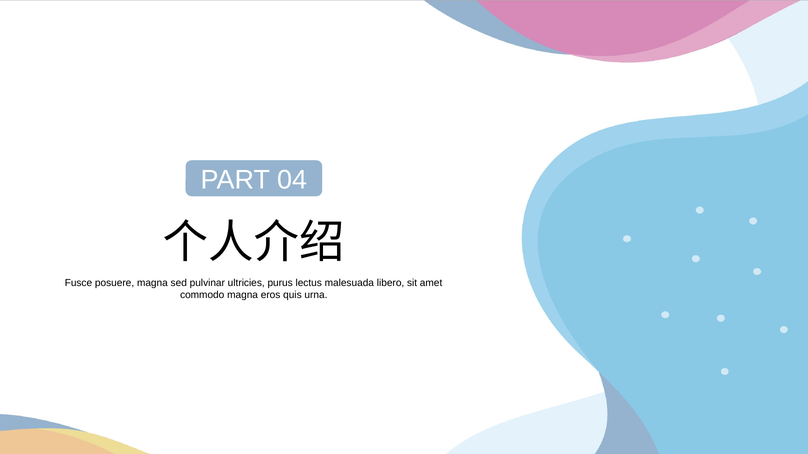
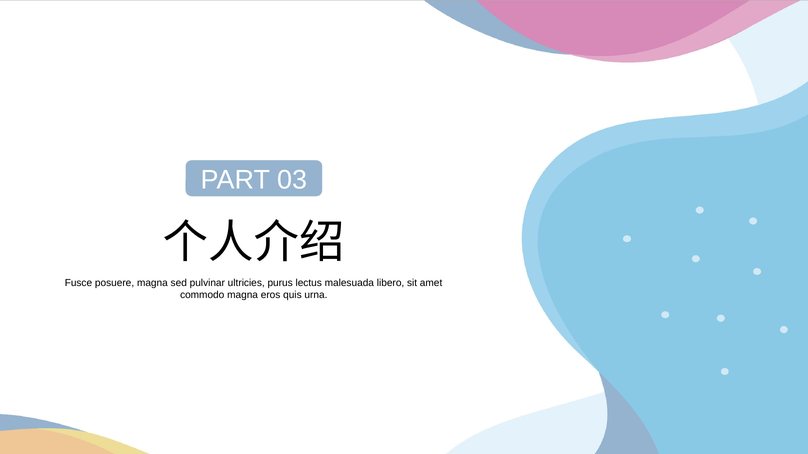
04: 04 -> 03
